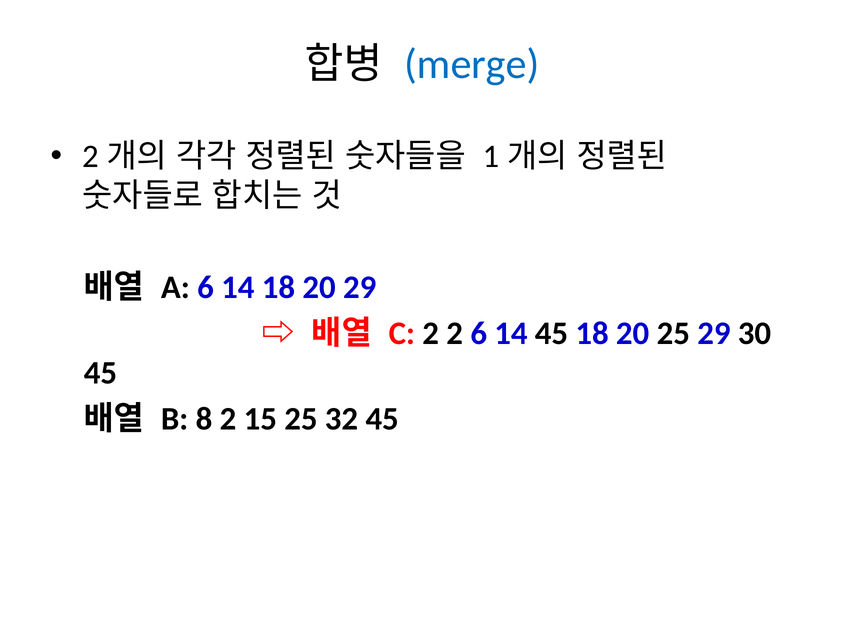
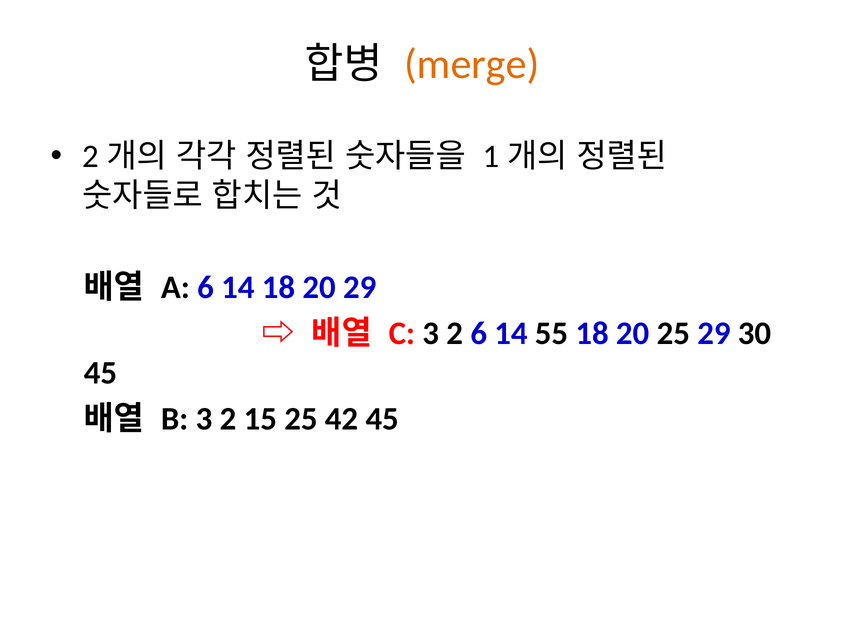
merge colour: blue -> orange
C 2: 2 -> 3
14 45: 45 -> 55
B 8: 8 -> 3
32: 32 -> 42
